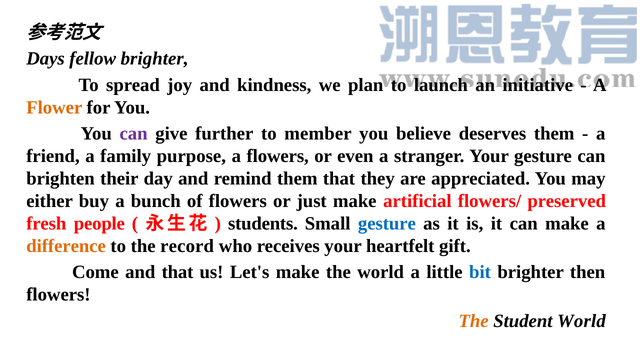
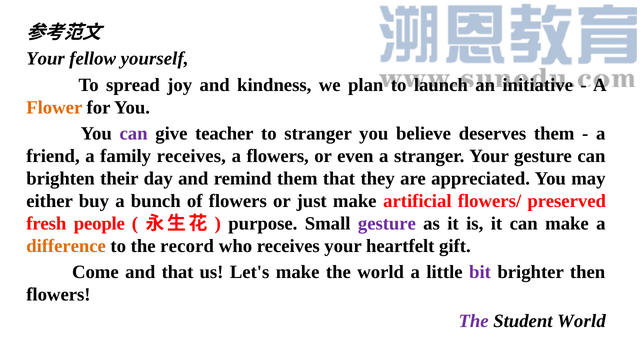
Days at (46, 59): Days -> Your
fellow brighter: brighter -> yourself
further: further -> teacher
to member: member -> stranger
family purpose: purpose -> receives
students: students -> purpose
gesture at (387, 224) colour: blue -> purple
bit colour: blue -> purple
The at (474, 321) colour: orange -> purple
